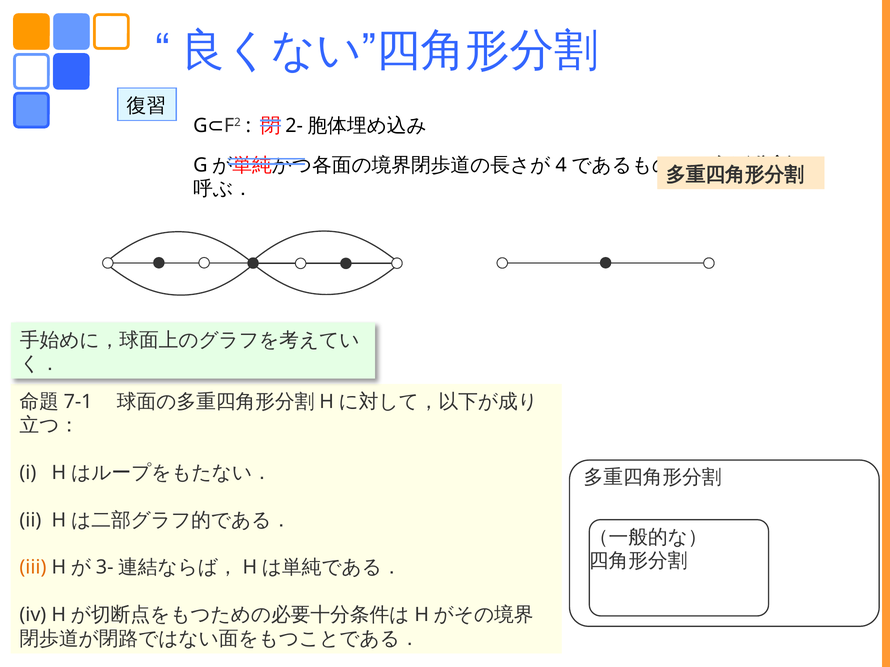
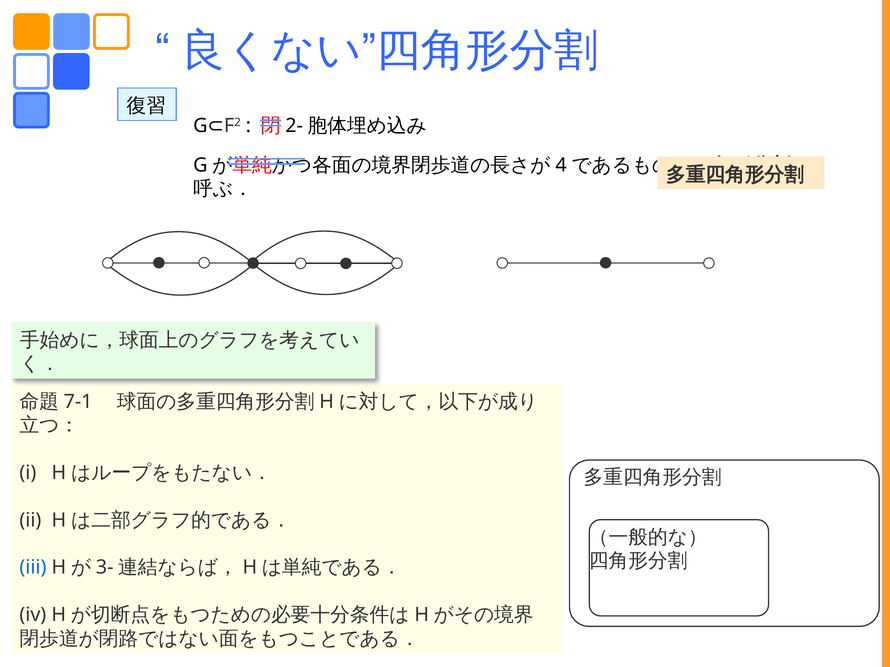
iii colour: orange -> blue
